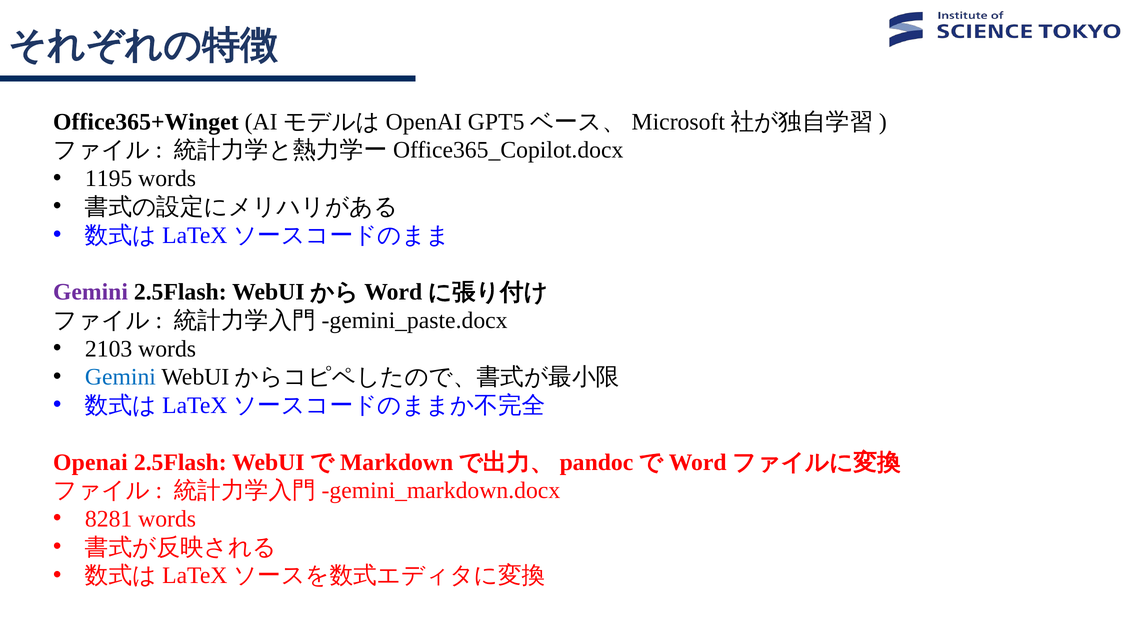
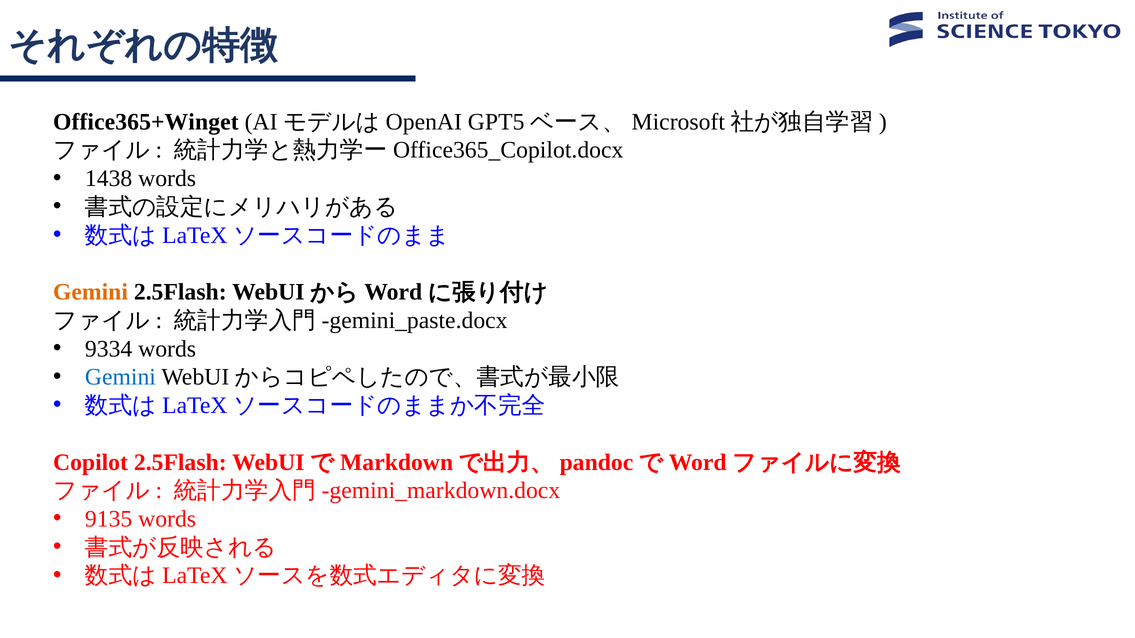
1195: 1195 -> 1438
Gemini at (91, 292) colour: purple -> orange
2103: 2103 -> 9334
Openai: Openai -> Copilot
8281: 8281 -> 9135
